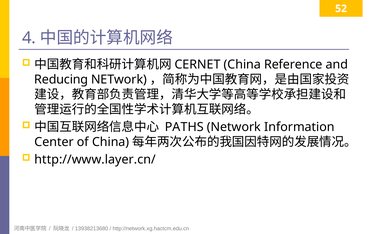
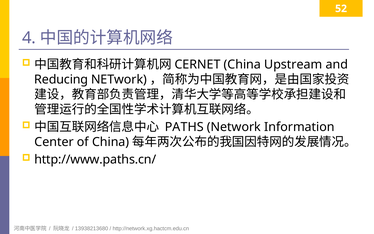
Reference: Reference -> Upstream
http://www.layer.cn/: http://www.layer.cn/ -> http://www.paths.cn/
